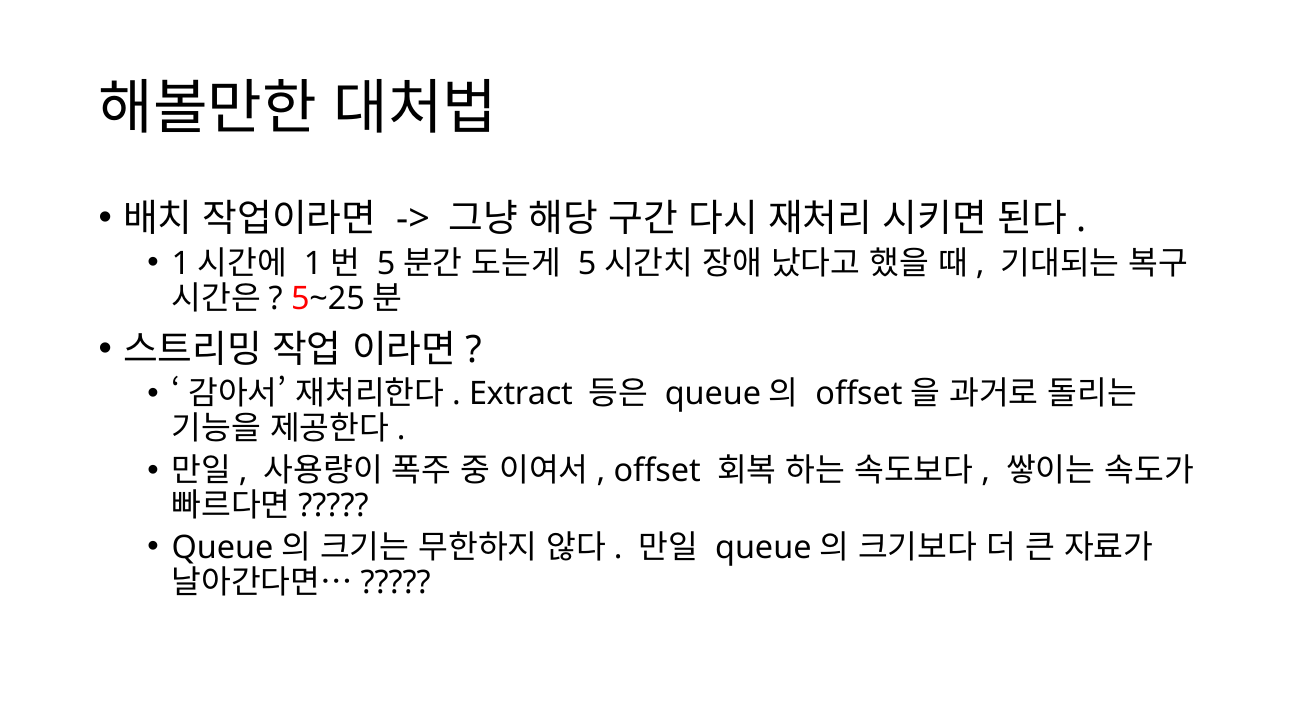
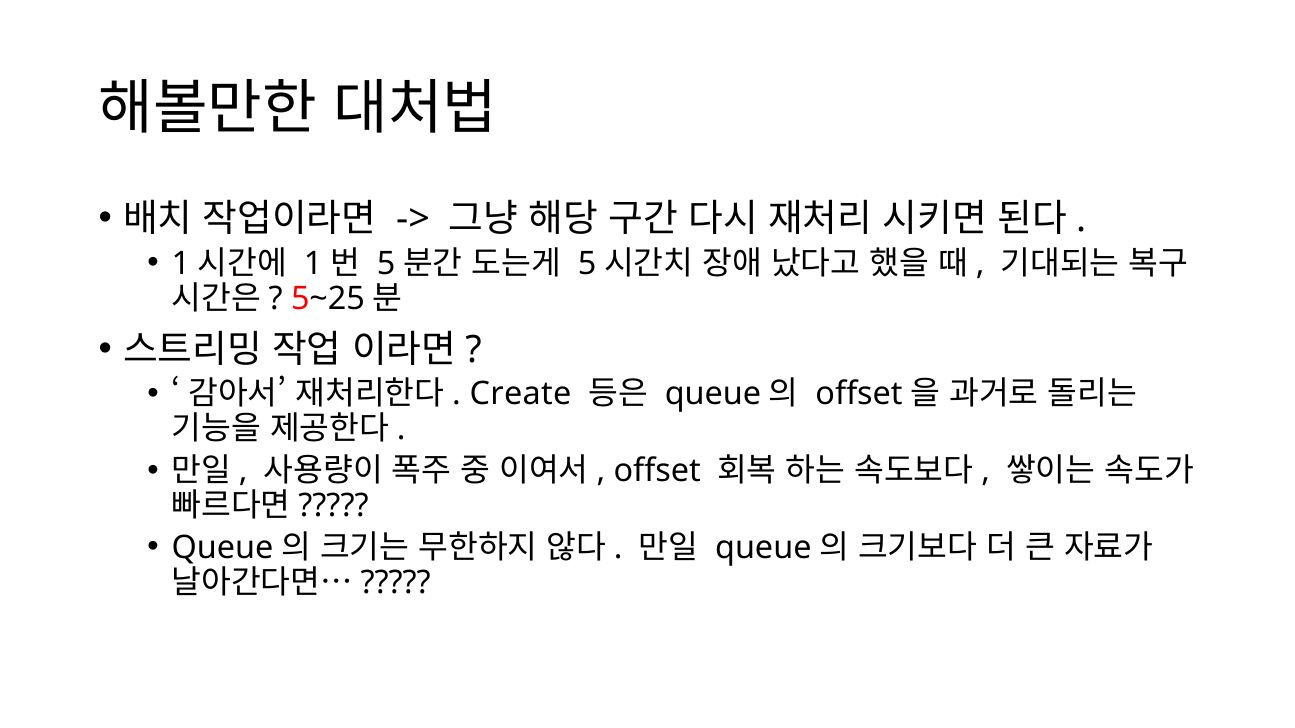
Extract: Extract -> Create
